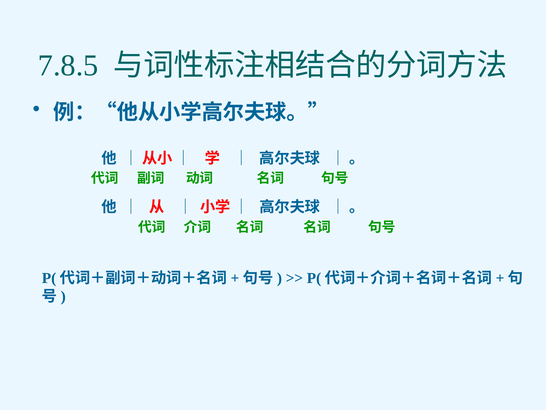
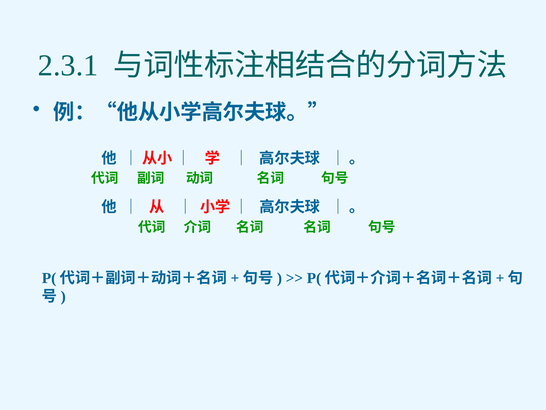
7.8.5: 7.8.5 -> 2.3.1
